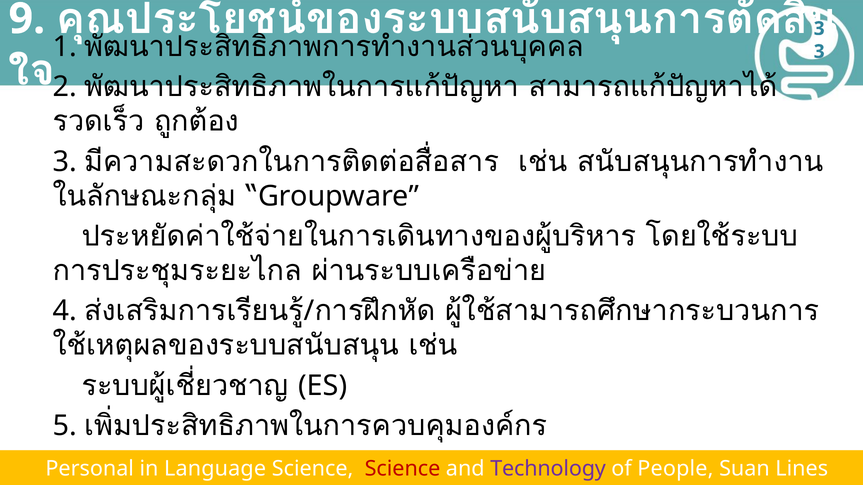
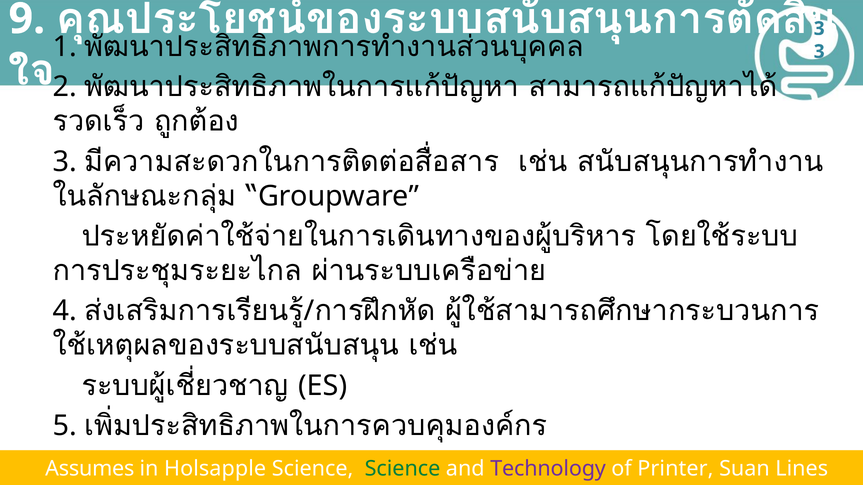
Personal: Personal -> Assumes
Language: Language -> Holsapple
Science at (402, 469) colour: red -> green
People: People -> Printer
